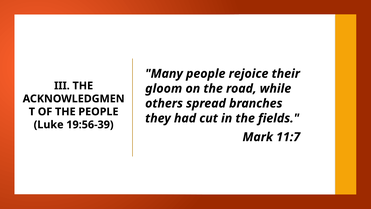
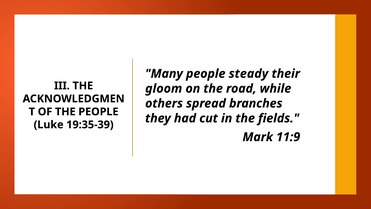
rejoice: rejoice -> steady
19:56-39: 19:56-39 -> 19:35-39
11:7: 11:7 -> 11:9
